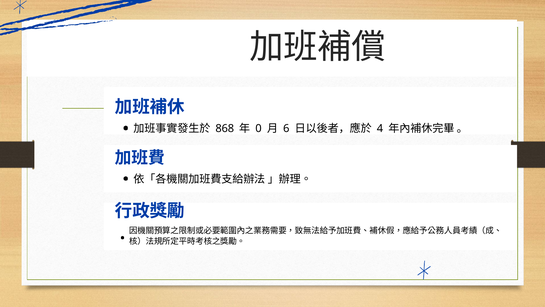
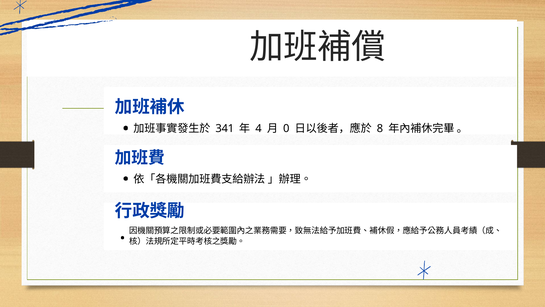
868: 868 -> 341
0: 0 -> 4
6: 6 -> 0
4: 4 -> 8
